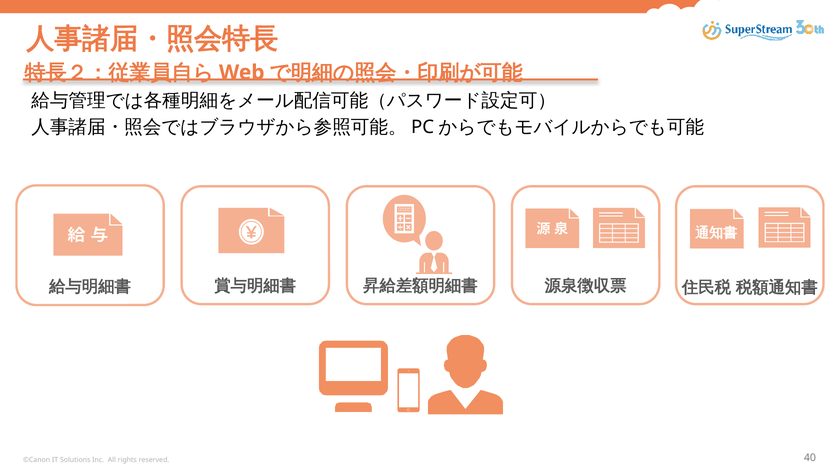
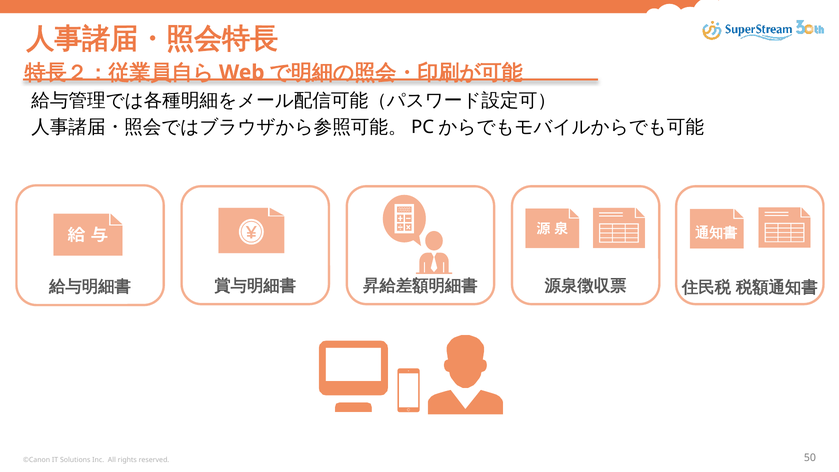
40: 40 -> 50
